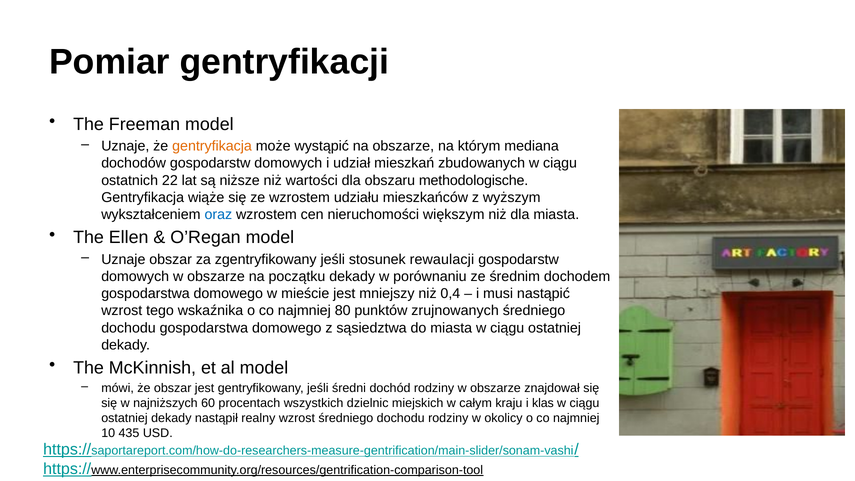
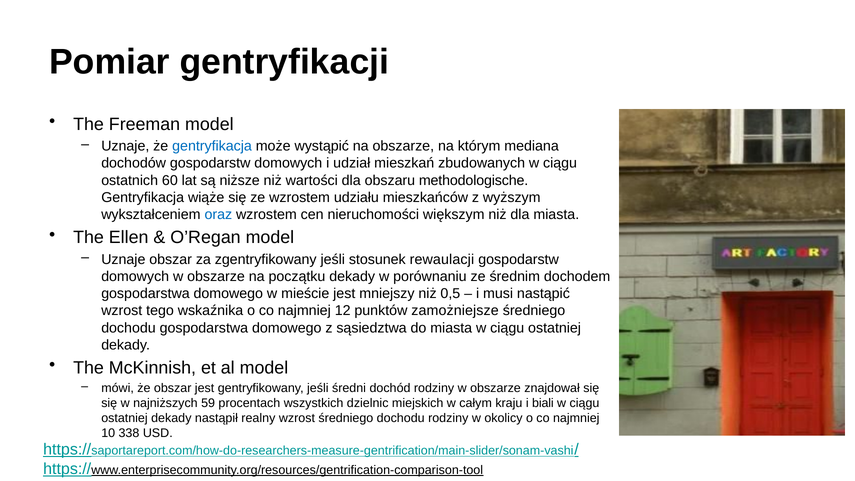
gentryfikacja at (212, 146) colour: orange -> blue
22: 22 -> 60
0,4: 0,4 -> 0,5
80: 80 -> 12
zrujnowanych: zrujnowanych -> zamożniejsze
60: 60 -> 59
klas: klas -> biali
435: 435 -> 338
